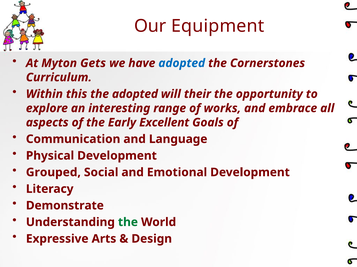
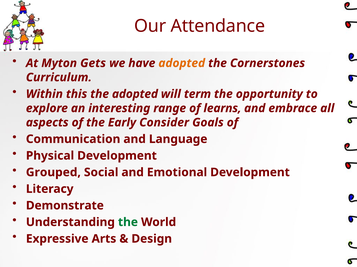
Equipment: Equipment -> Attendance
adopted at (182, 63) colour: blue -> orange
their: their -> term
works: works -> learns
Excellent: Excellent -> Consider
